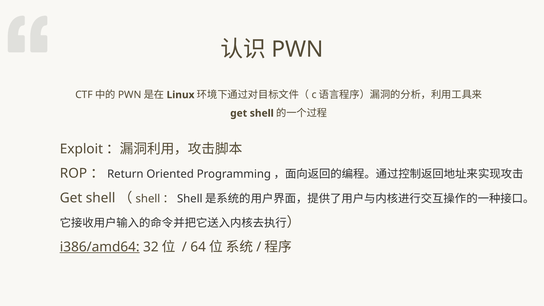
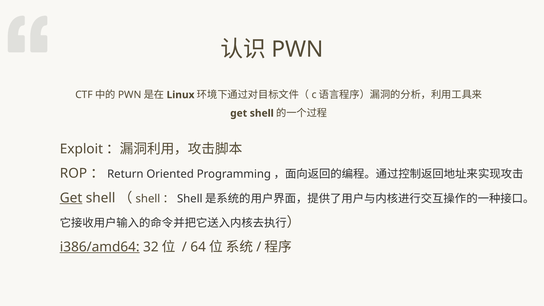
Get at (71, 198) underline: none -> present
